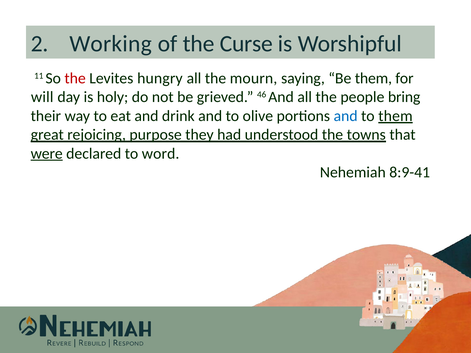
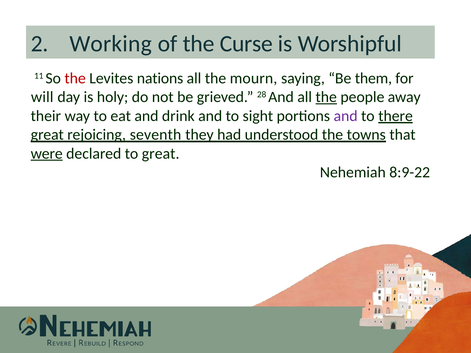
hungry: hungry -> nations
46: 46 -> 28
the at (326, 97) underline: none -> present
bring: bring -> away
olive: olive -> sight
and at (346, 116) colour: blue -> purple
to them: them -> there
purpose: purpose -> seventh
to word: word -> great
8:9-41: 8:9-41 -> 8:9-22
